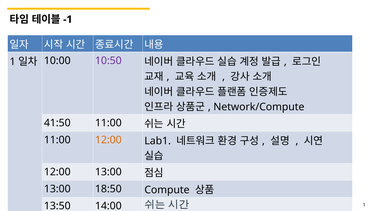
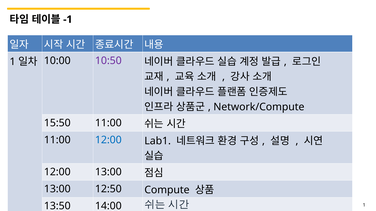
41:50: 41:50 -> 15:50
12:00 at (108, 140) colour: orange -> blue
18:50: 18:50 -> 12:50
